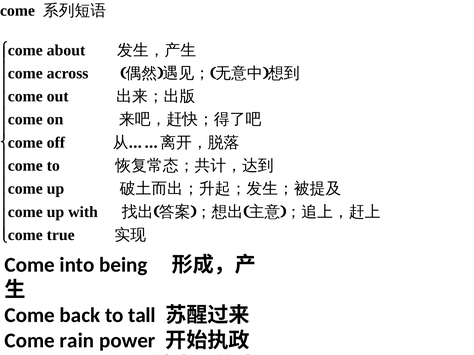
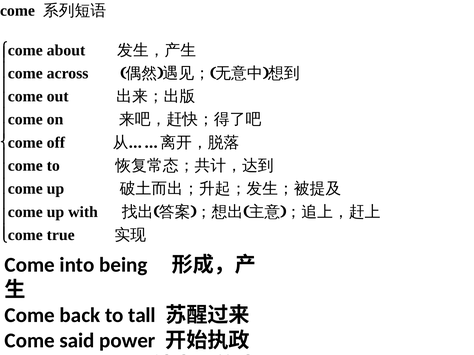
rain: rain -> said
